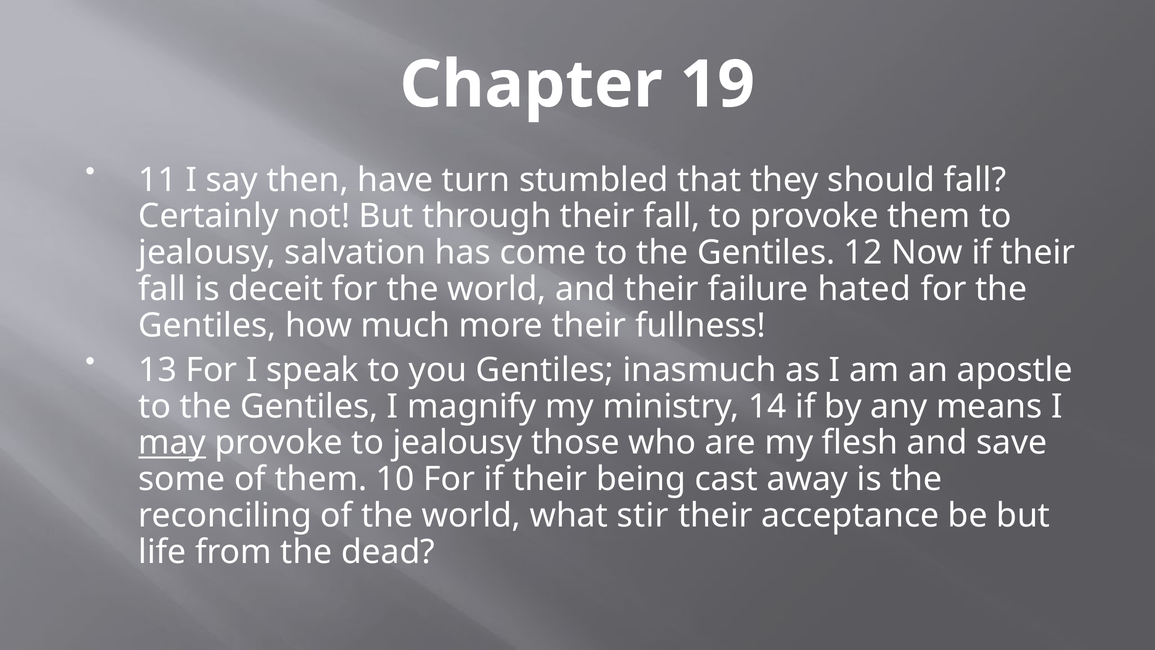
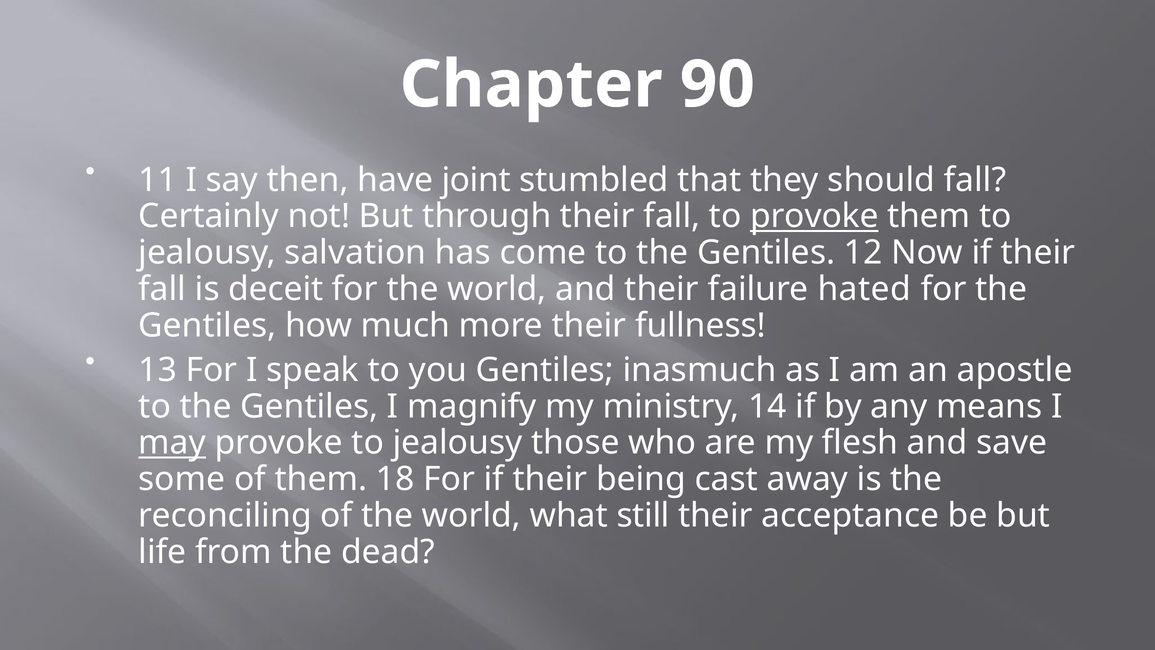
19: 19 -> 90
turn: turn -> joint
provoke at (814, 216) underline: none -> present
10: 10 -> 18
stir: stir -> still
